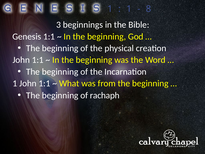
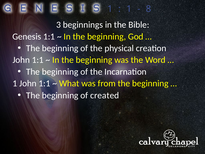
rachaph: rachaph -> created
